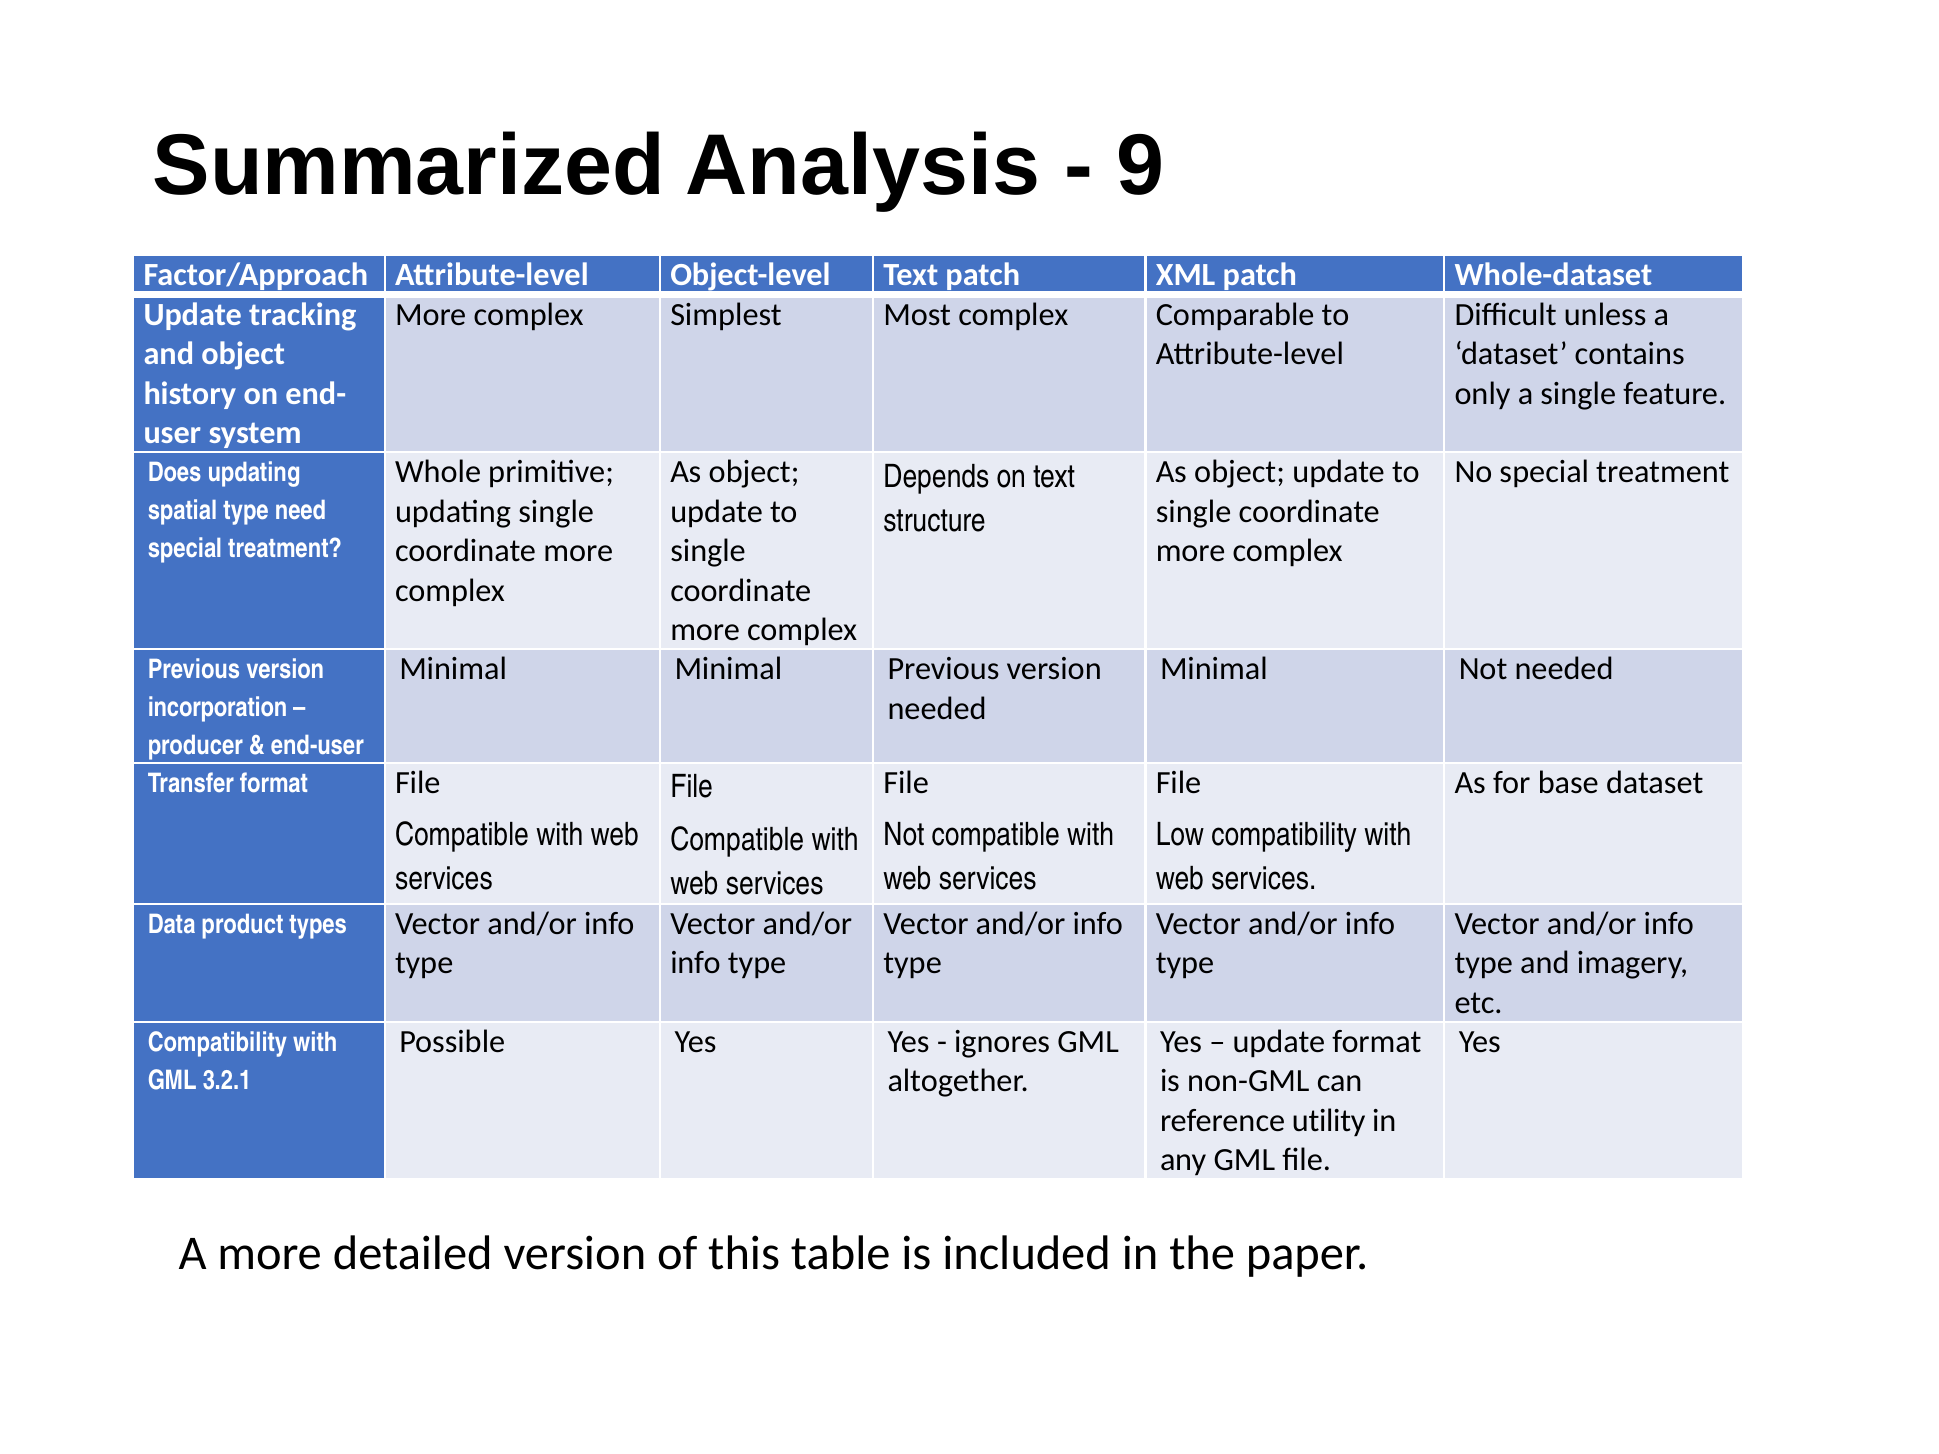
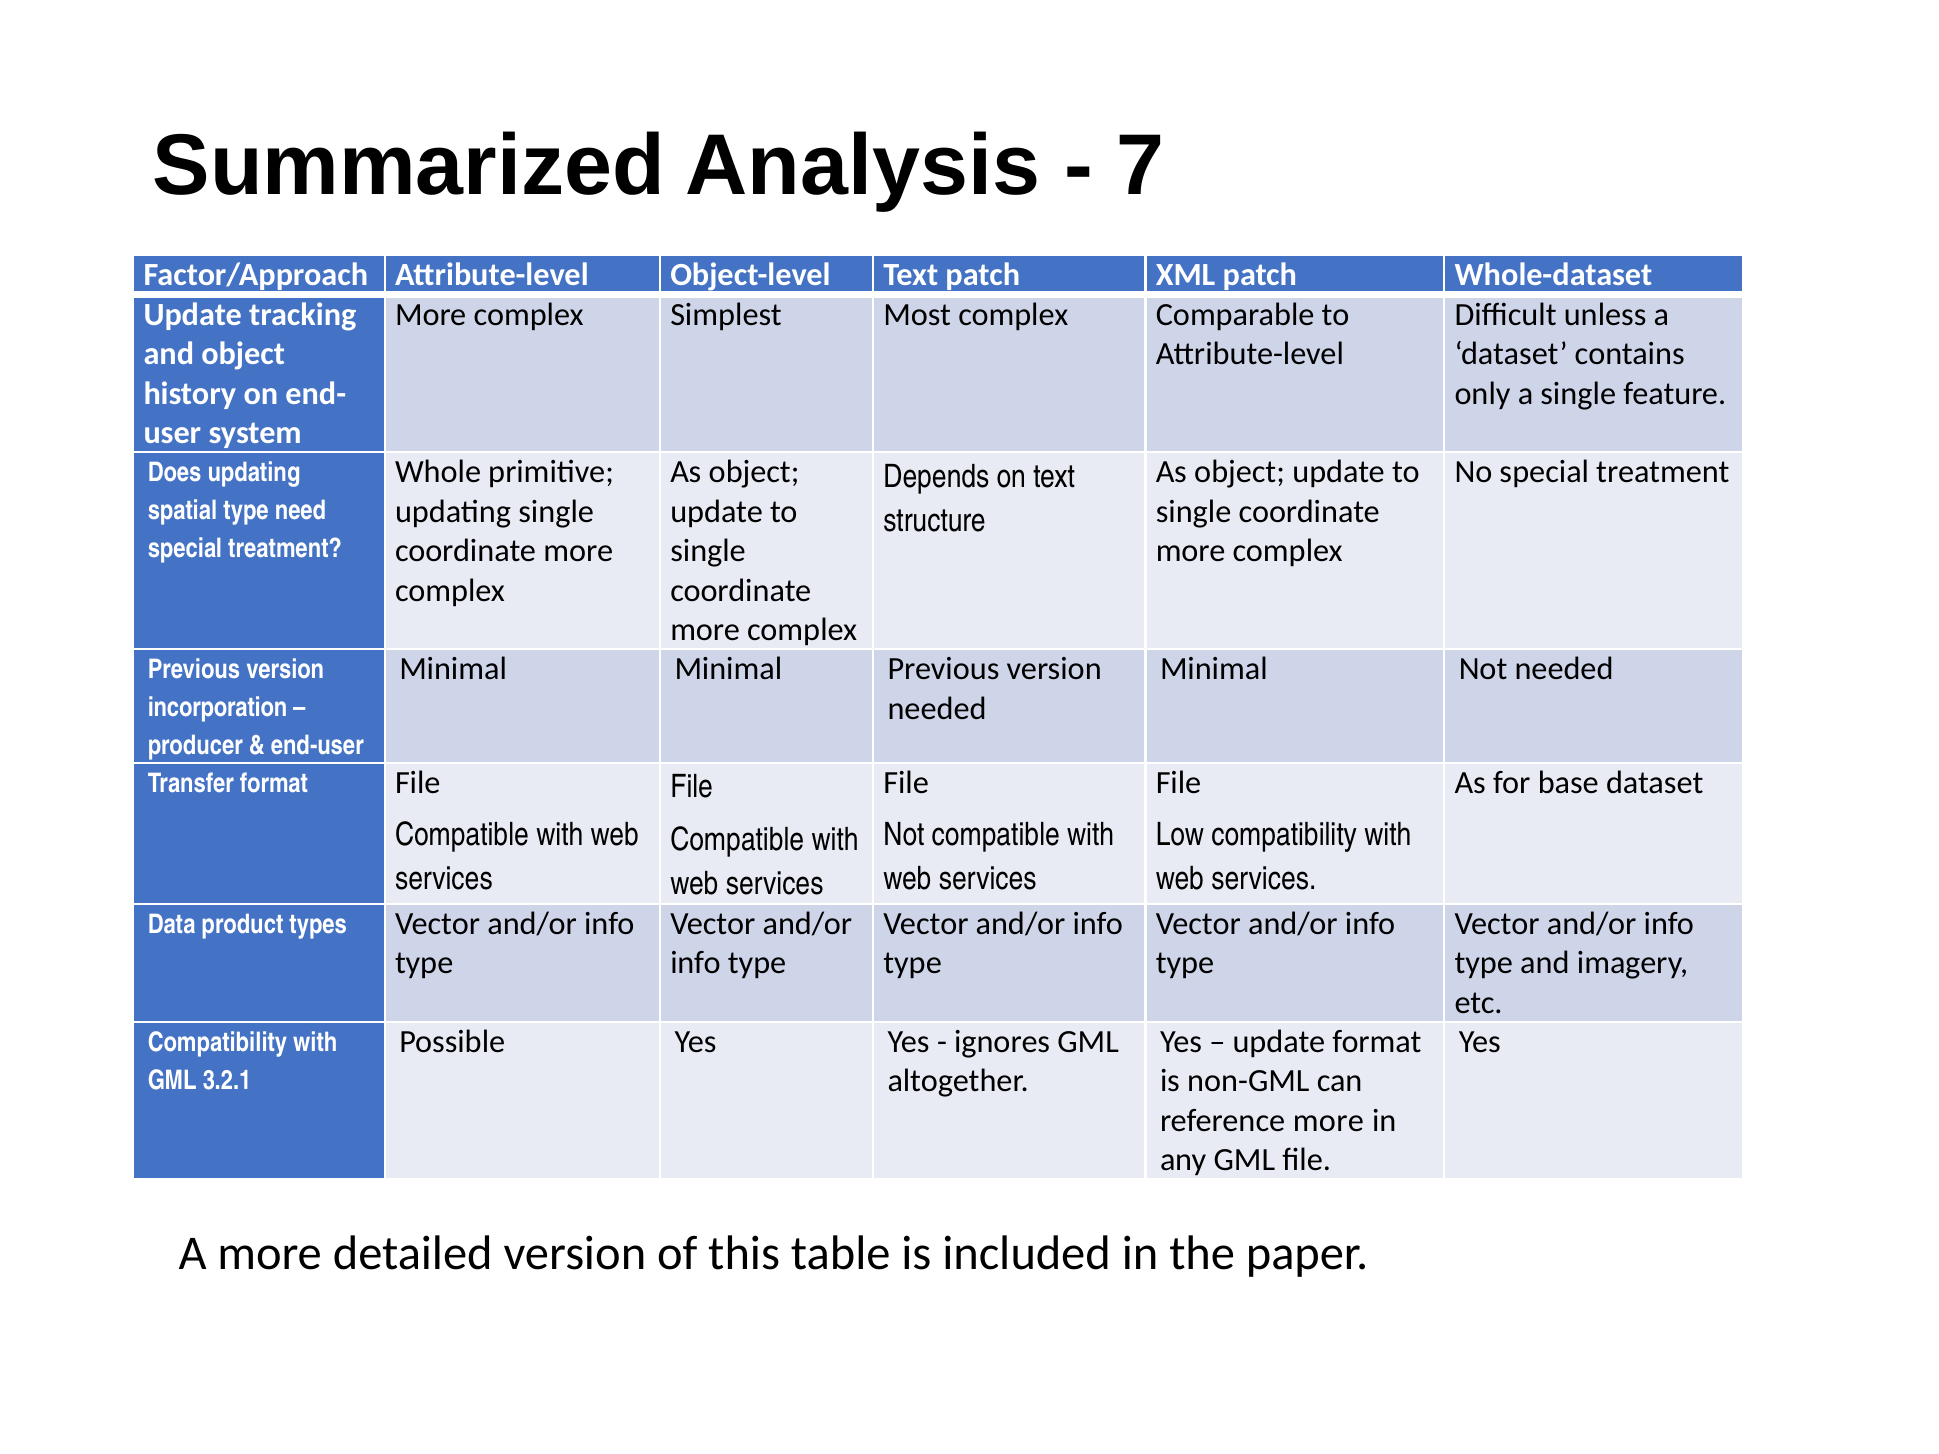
9: 9 -> 7
reference utility: utility -> more
